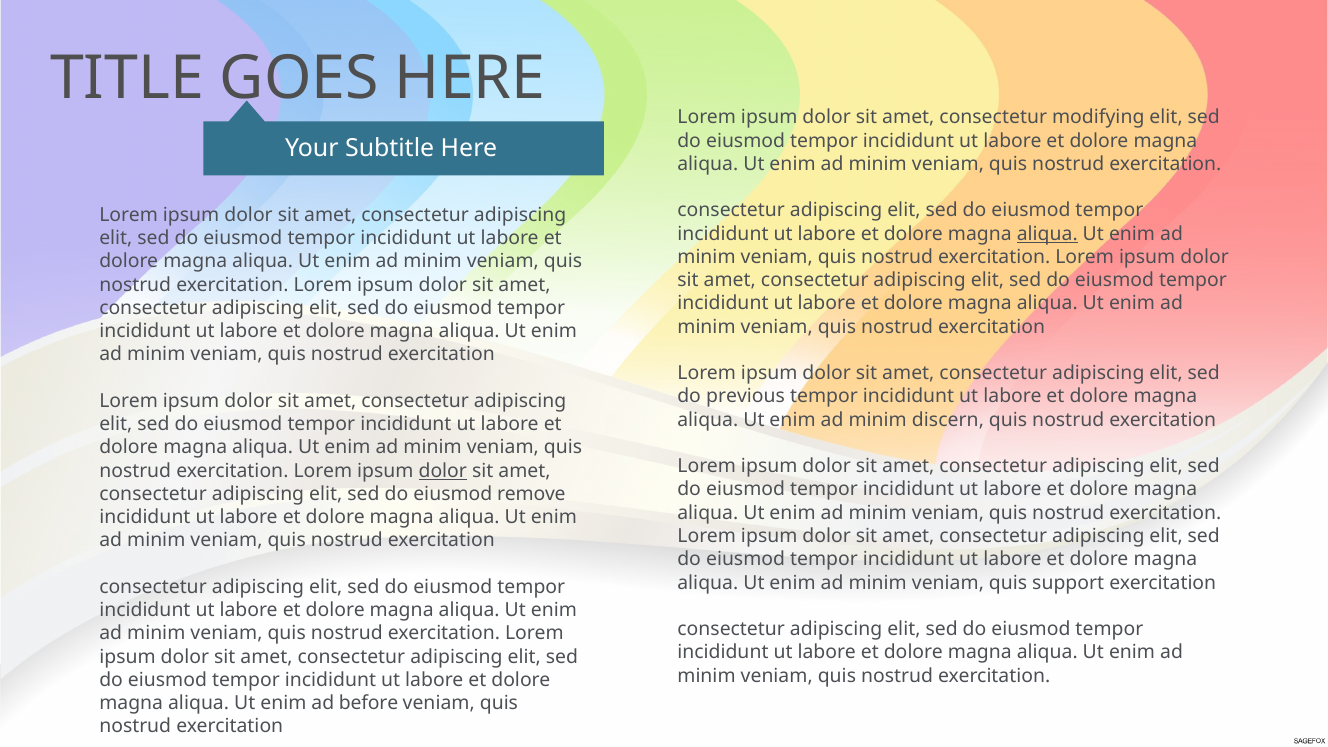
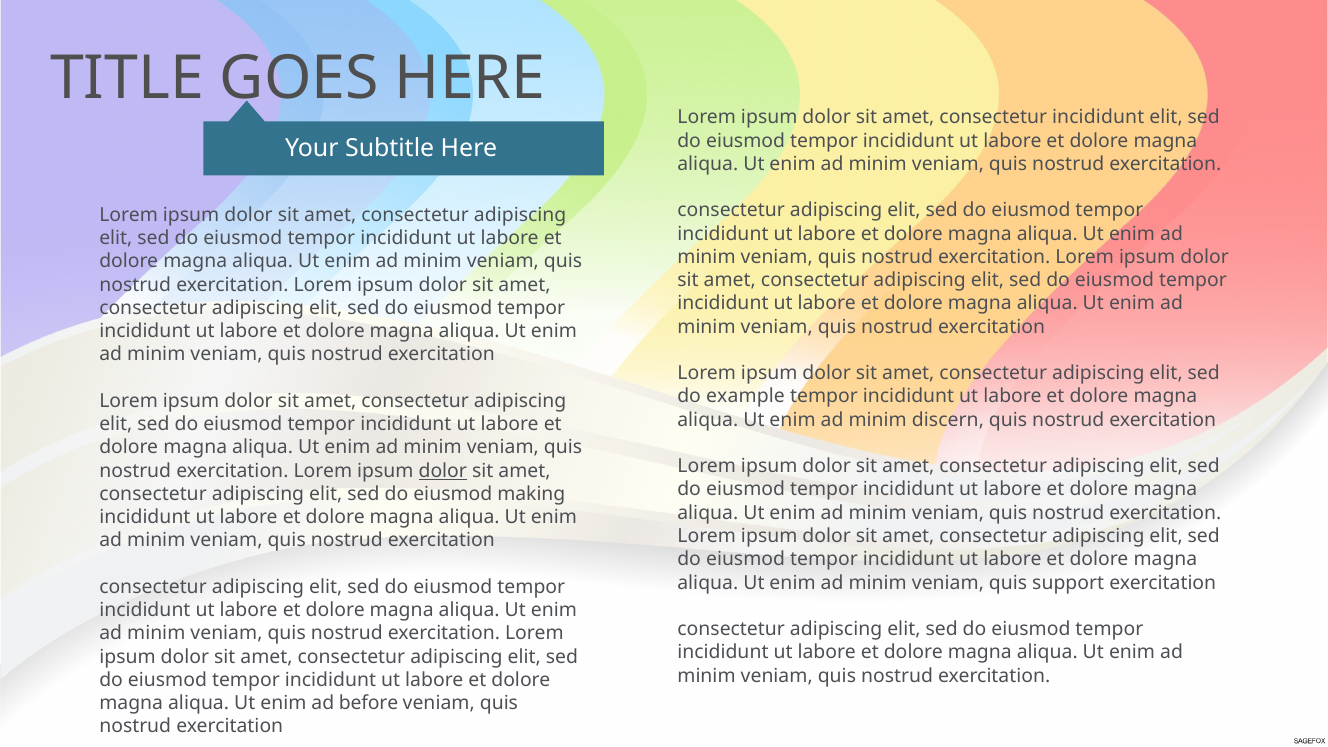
consectetur modifying: modifying -> incididunt
aliqua at (1047, 234) underline: present -> none
previous: previous -> example
remove: remove -> making
